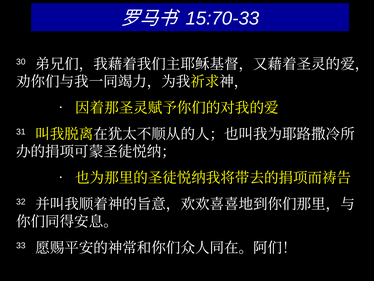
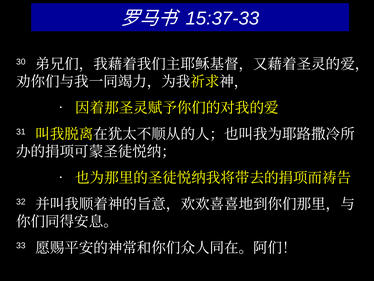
15:70-33: 15:70-33 -> 15:37-33
